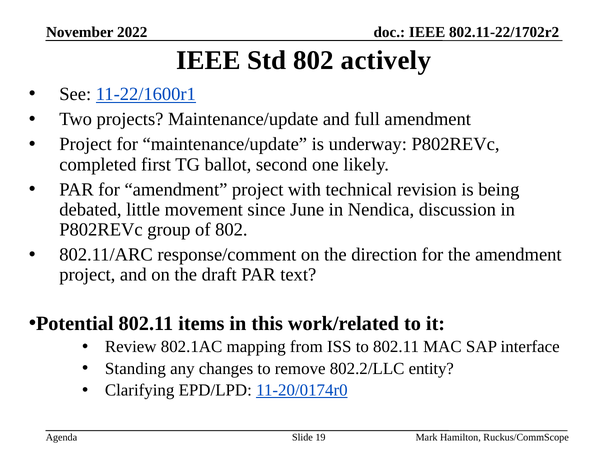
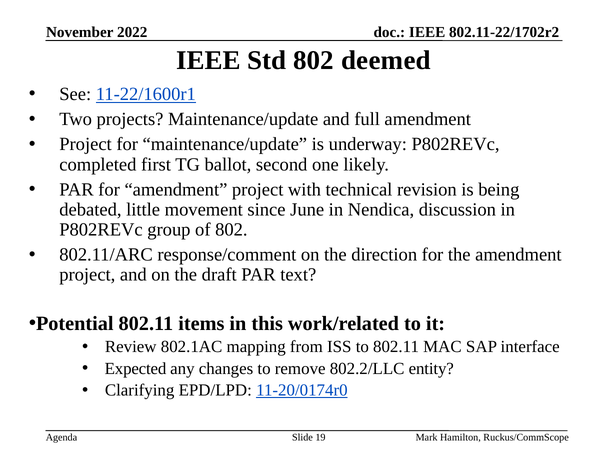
actively: actively -> deemed
Standing: Standing -> Expected
